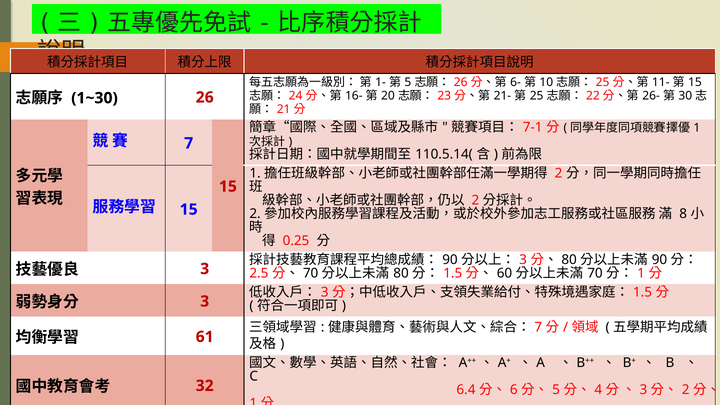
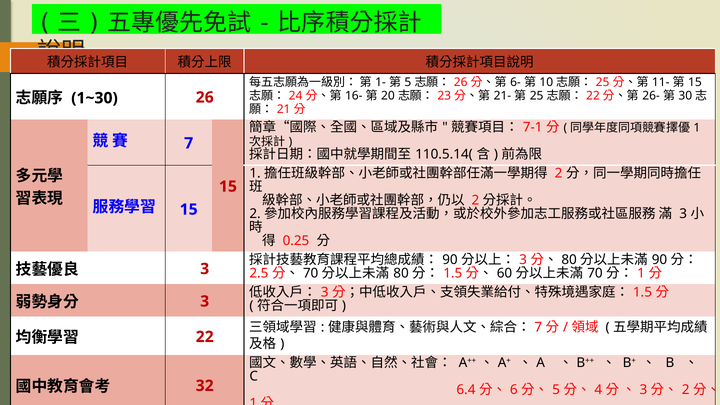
8 at (683, 214): 8 -> 3
61 at (205, 337): 61 -> 22
